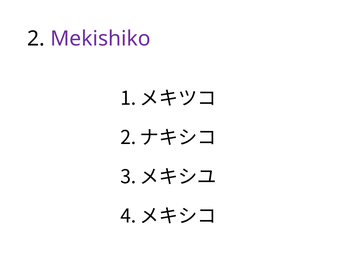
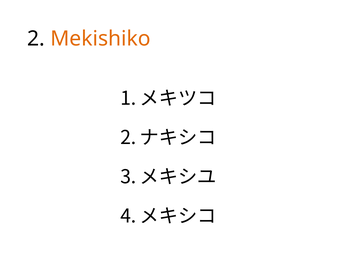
Mekishiko colour: purple -> orange
